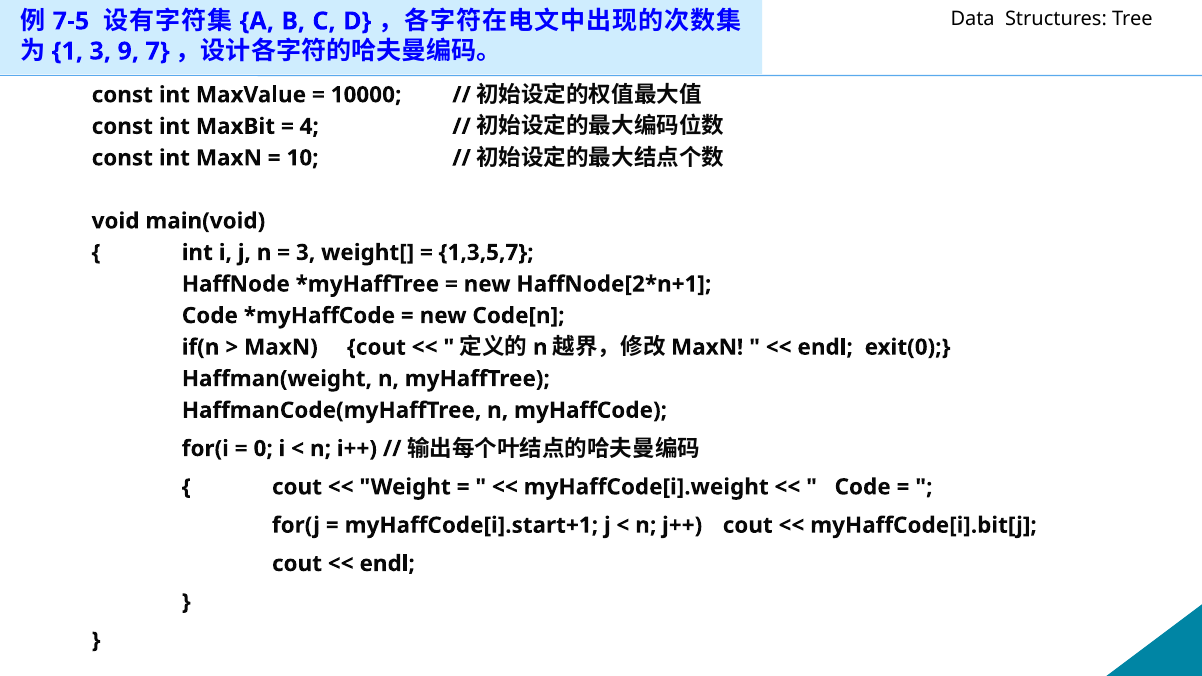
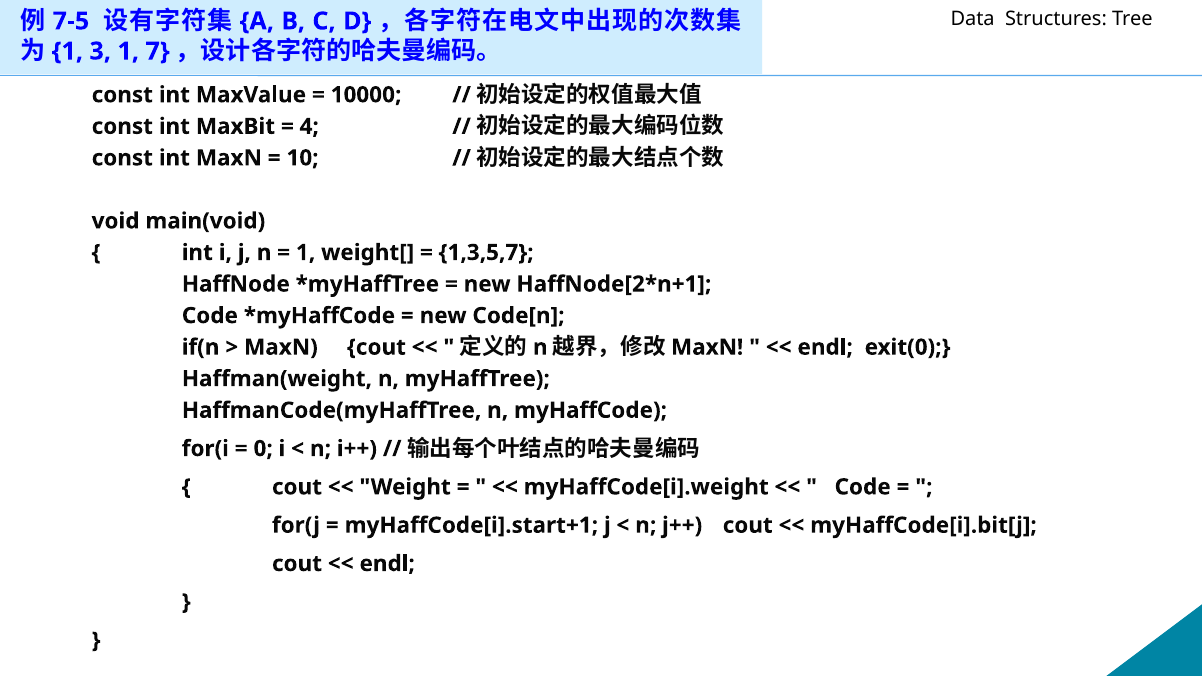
3 9: 9 -> 1
3 at (306, 253): 3 -> 1
